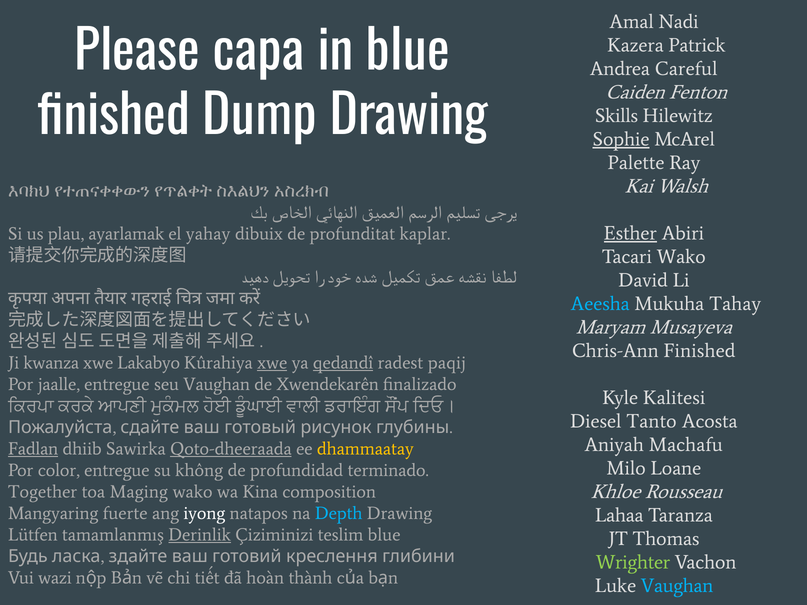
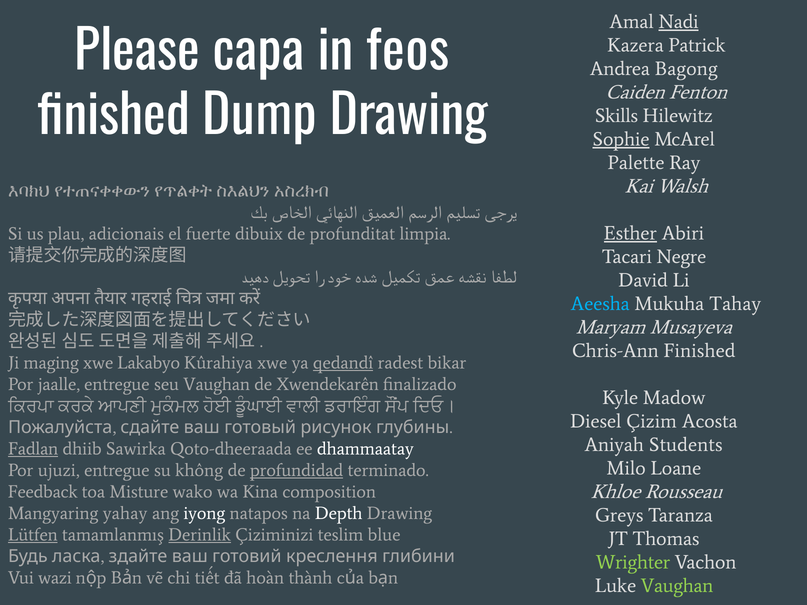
Nadi underline: none -> present
in blue: blue -> feos
Careful: Careful -> Bagong
ayarlamak: ayarlamak -> adicionais
yahay: yahay -> fuerte
kaplar: kaplar -> limpia
Tacari Wako: Wako -> Negre
kwanza: kwanza -> maging
xwe at (272, 363) underline: present -> none
paqij: paqij -> bikar
Kalitesi: Kalitesi -> Madow
Tanto: Tanto -> Çizim
Machafu: Machafu -> Students
Qoto-dheeraada underline: present -> none
dhammaatay colour: yellow -> white
color: color -> ujuzi
profundidad underline: none -> present
Together: Together -> Feedback
Maging: Maging -> Misture
fuerte: fuerte -> yahay
Depth colour: light blue -> white
Lahaa: Lahaa -> Greys
Lütfen underline: none -> present
Vaughan at (677, 586) colour: light blue -> light green
